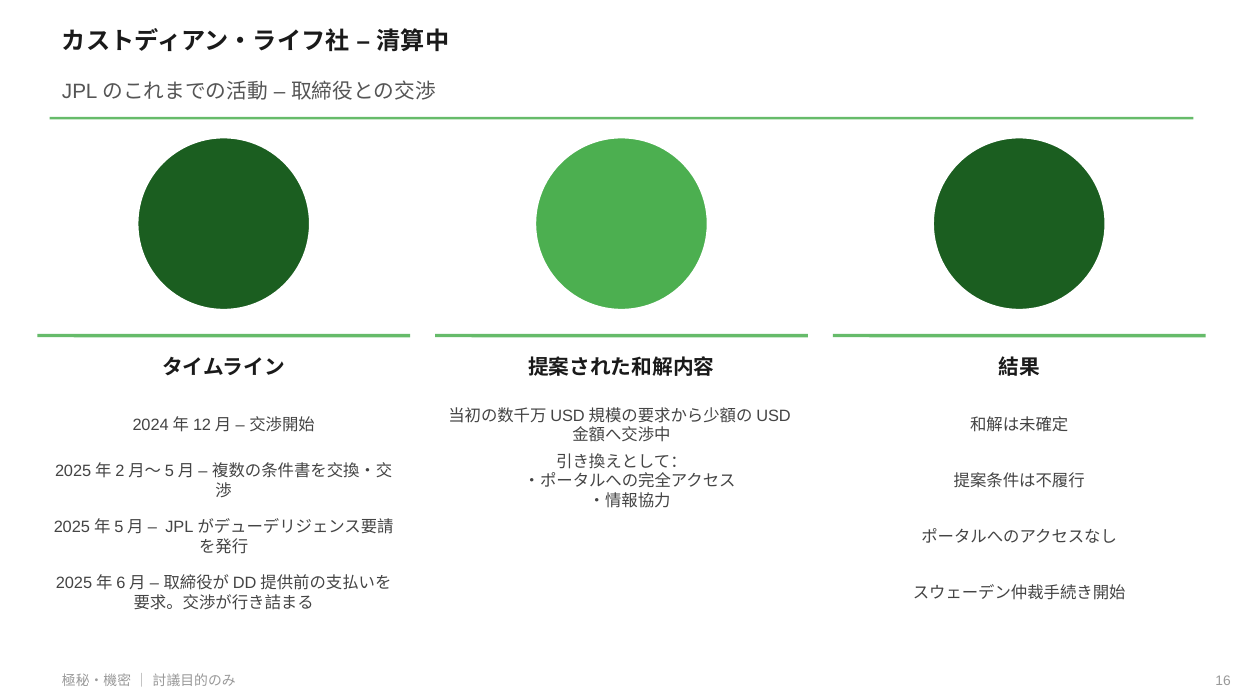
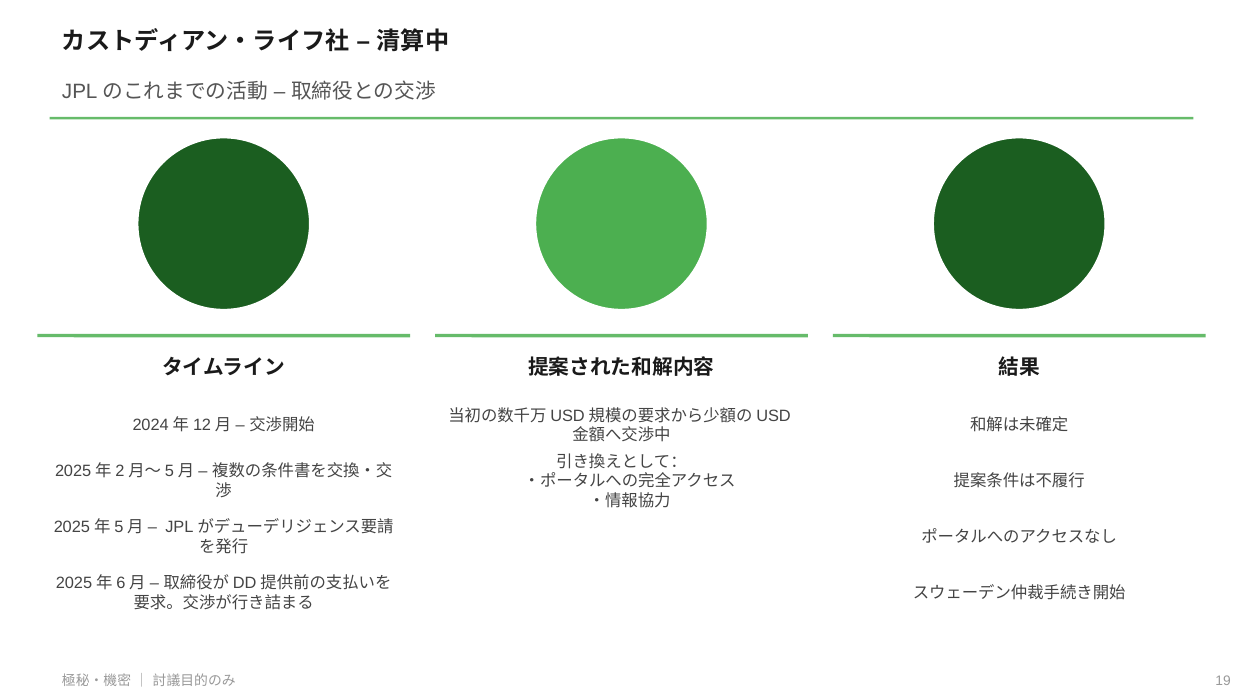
16: 16 -> 19
